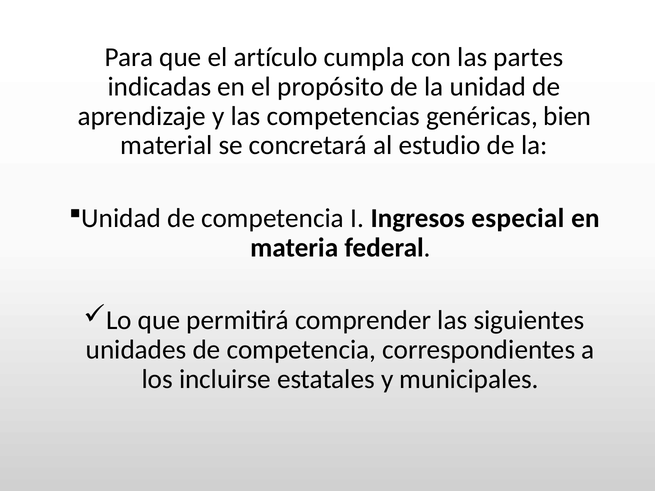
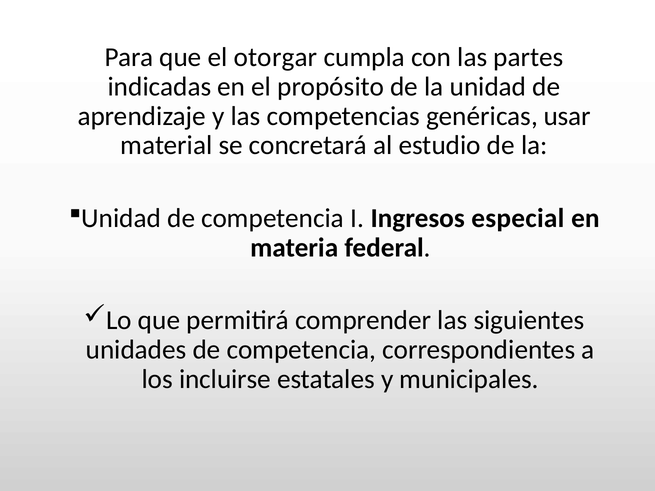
artículo: artículo -> otorgar
bien: bien -> usar
